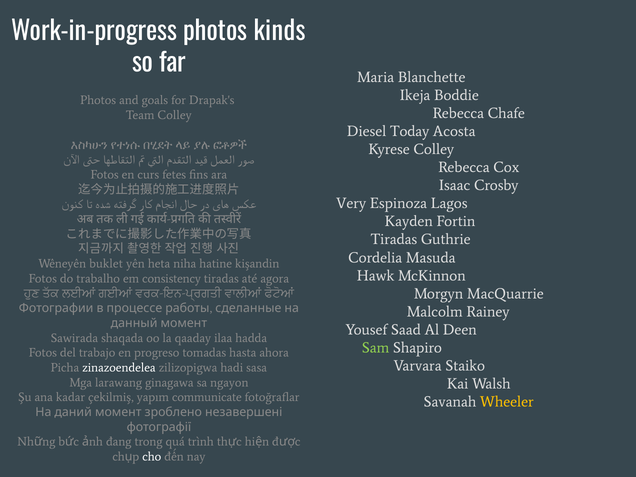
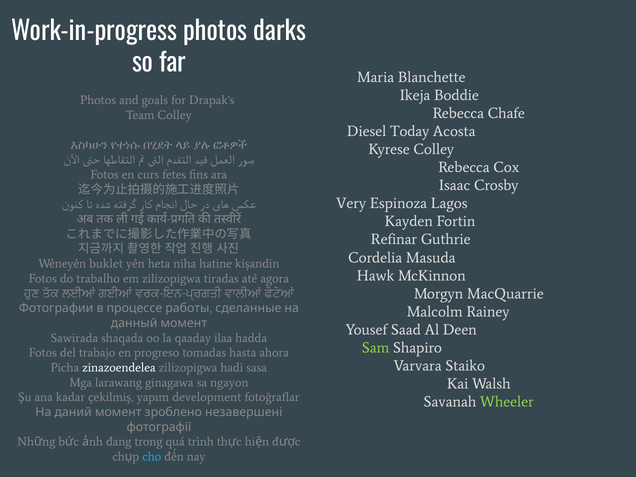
kinds: kinds -> darks
Tiradas at (394, 240): Tiradas -> Refinar
em consistency: consistency -> zilizopigwa
communicate: communicate -> development
Wheeler colour: yellow -> light green
cho colour: white -> light blue
